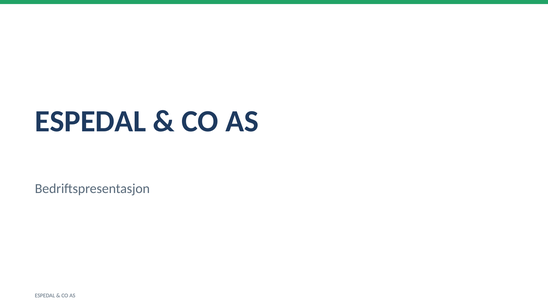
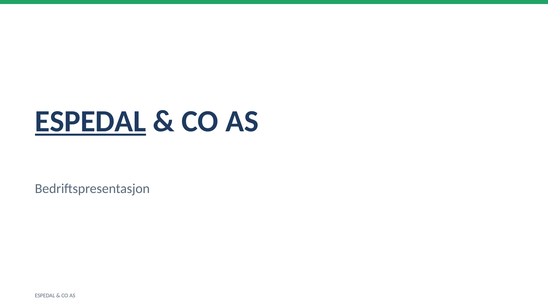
ESPEDAL at (90, 122) underline: none -> present
